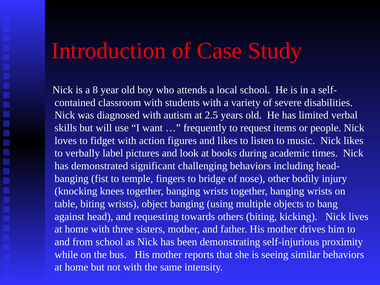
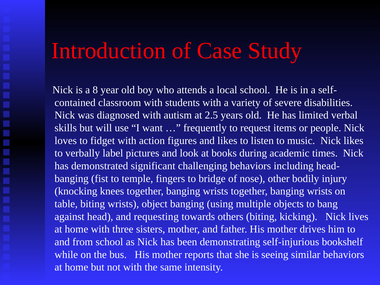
proximity: proximity -> bookshelf
